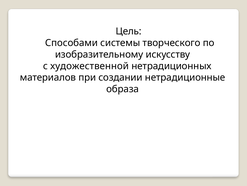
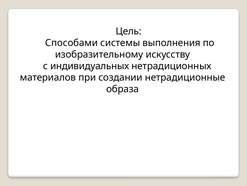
творческого: творческого -> выполнения
художественной: художественной -> индивидуальных
